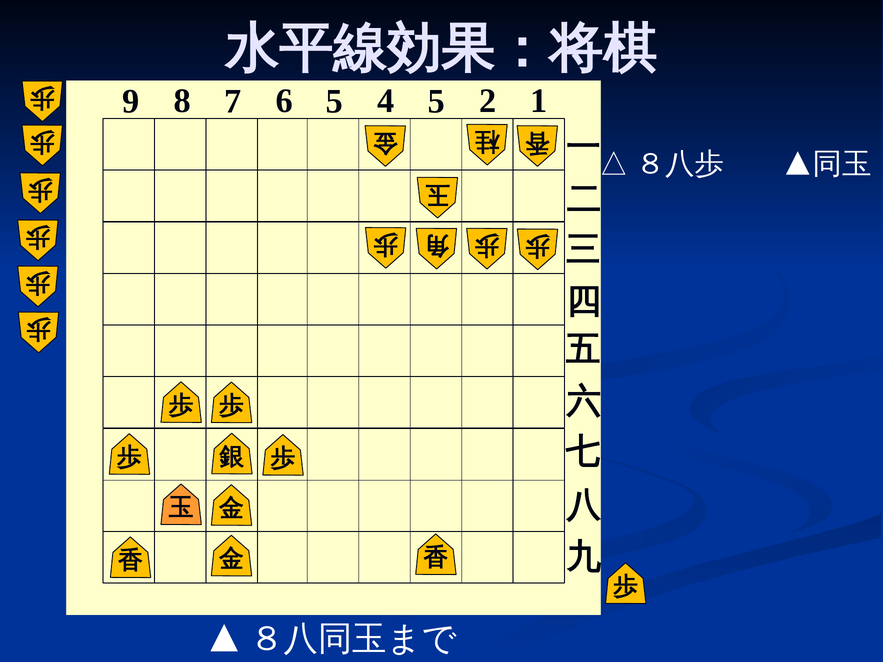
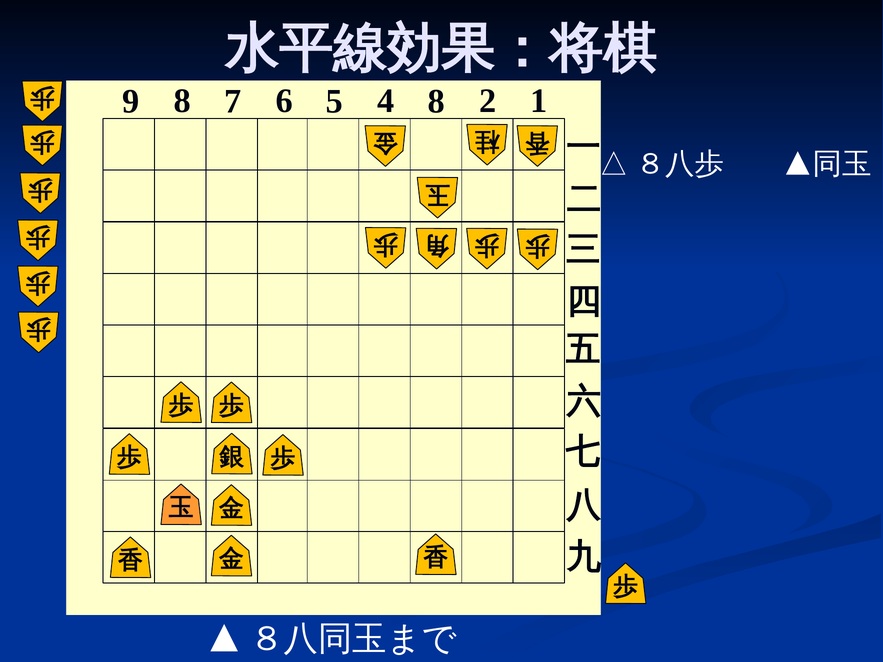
4 5: 5 -> 8
